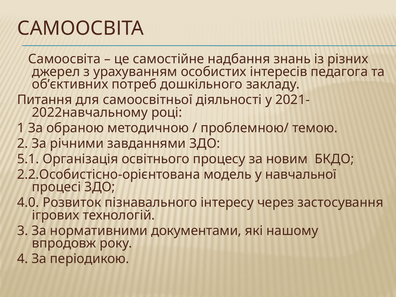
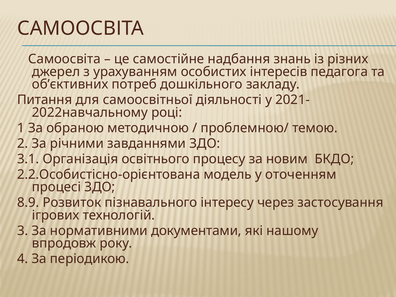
5.1: 5.1 -> 3.1
навчальної: навчальної -> оточенням
4.0: 4.0 -> 8.9
